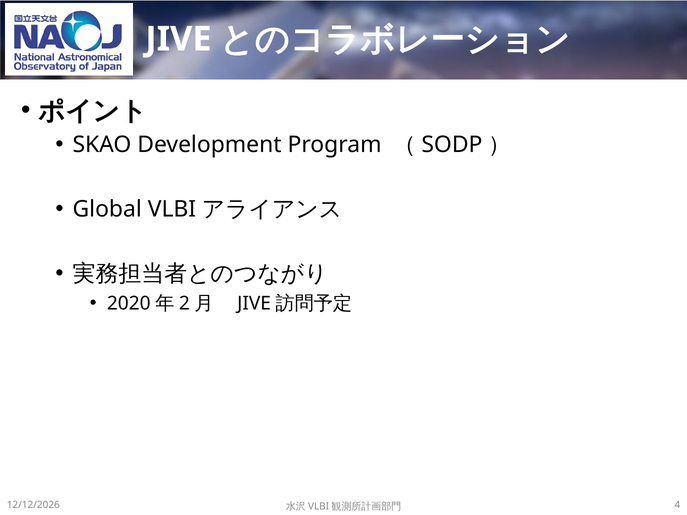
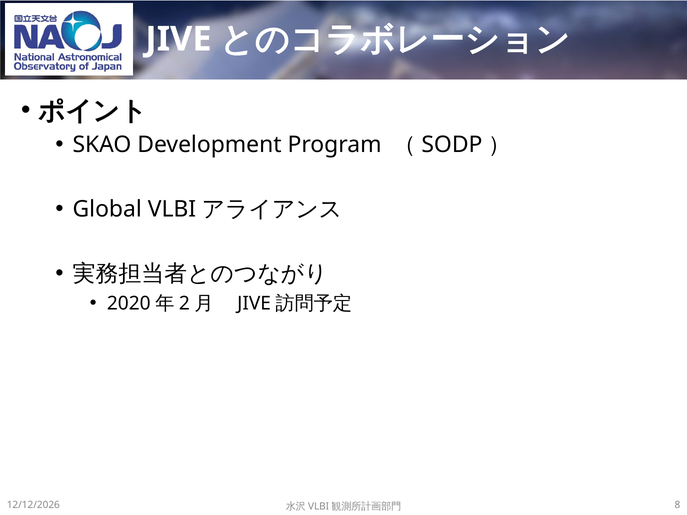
4: 4 -> 8
